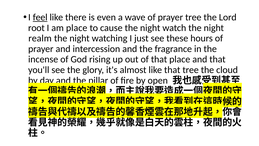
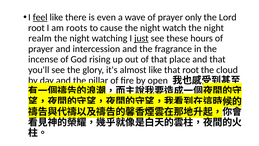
prayer tree: tree -> only
am place: place -> roots
just underline: none -> present
that tree: tree -> root
